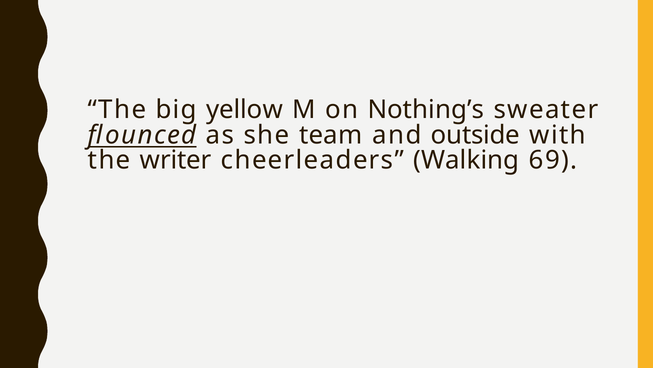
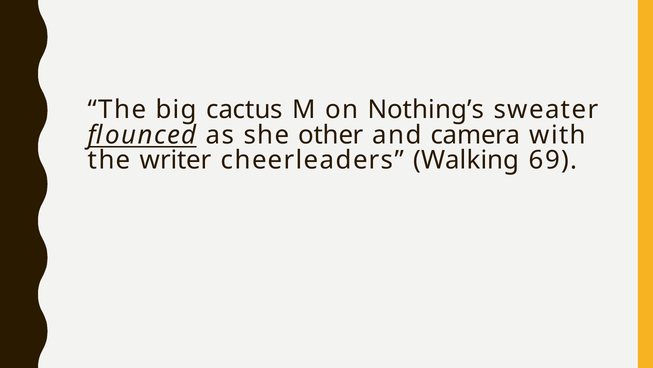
yellow: yellow -> cactus
team: team -> other
outside: outside -> camera
